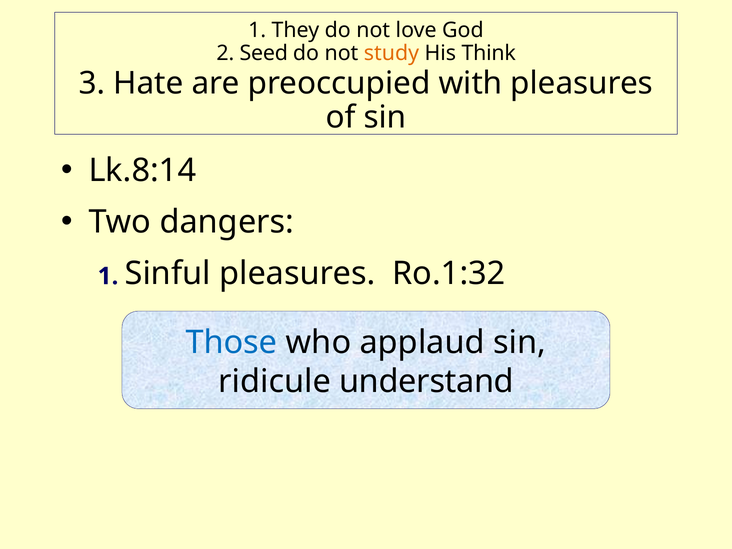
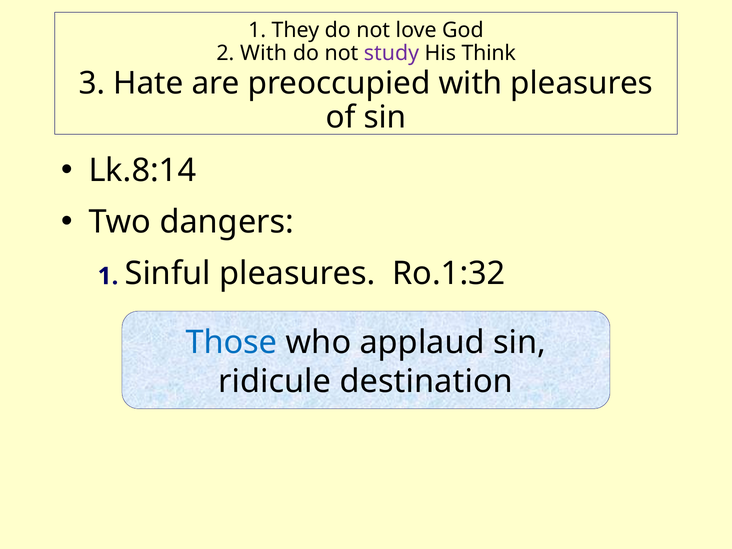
2 Seed: Seed -> With
study colour: orange -> purple
understand: understand -> destination
